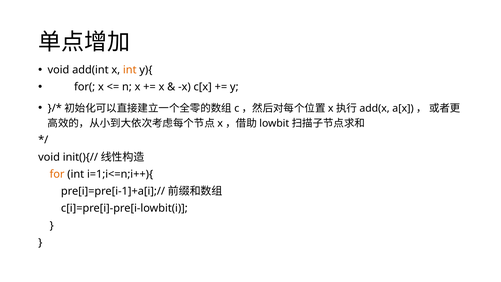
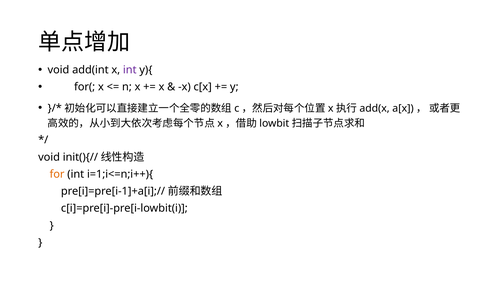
int at (130, 70) colour: orange -> purple
